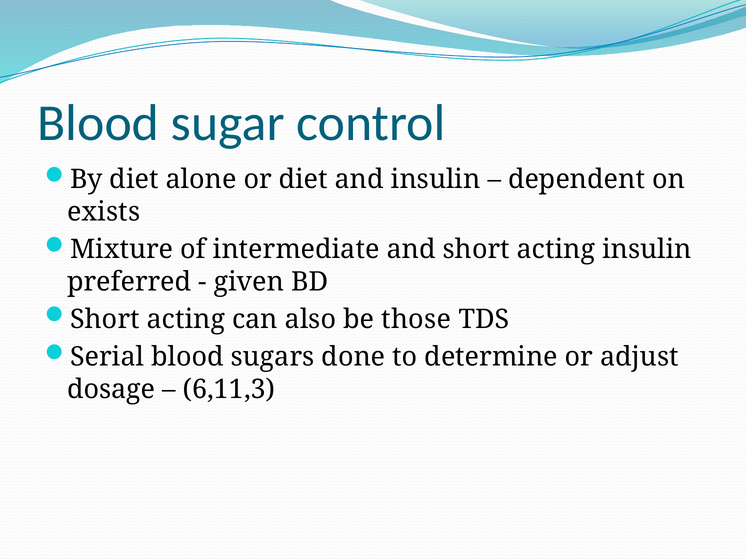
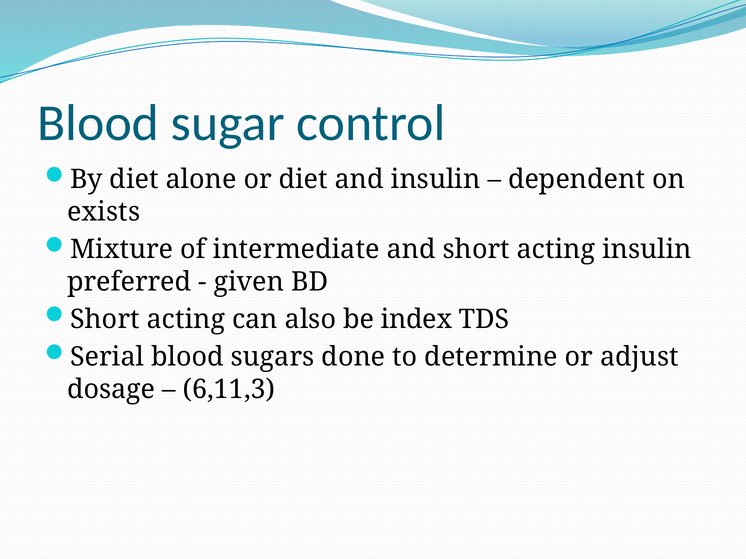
those: those -> index
